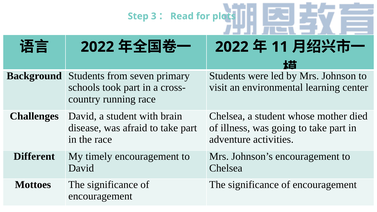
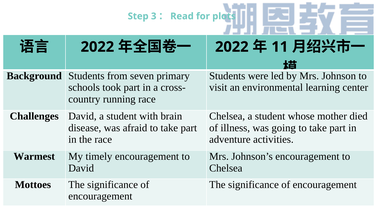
Different: Different -> Warmest
